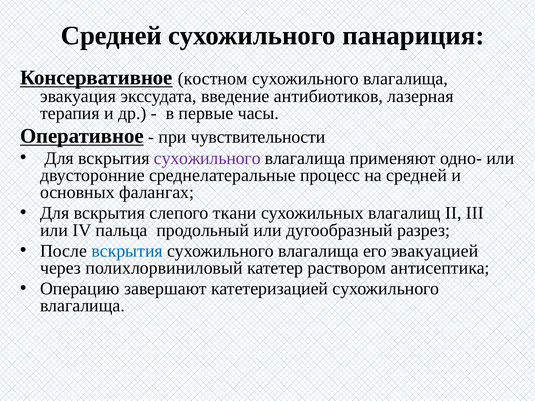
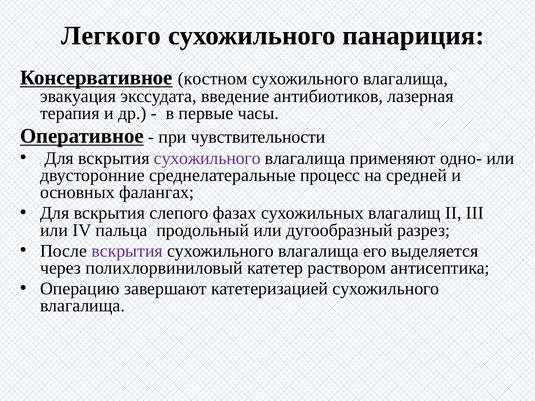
Средней at (111, 36): Средней -> Легкого
ткани: ткани -> фазах
вскрытия at (127, 251) colour: blue -> purple
эвакуацией: эвакуацией -> выделяется
